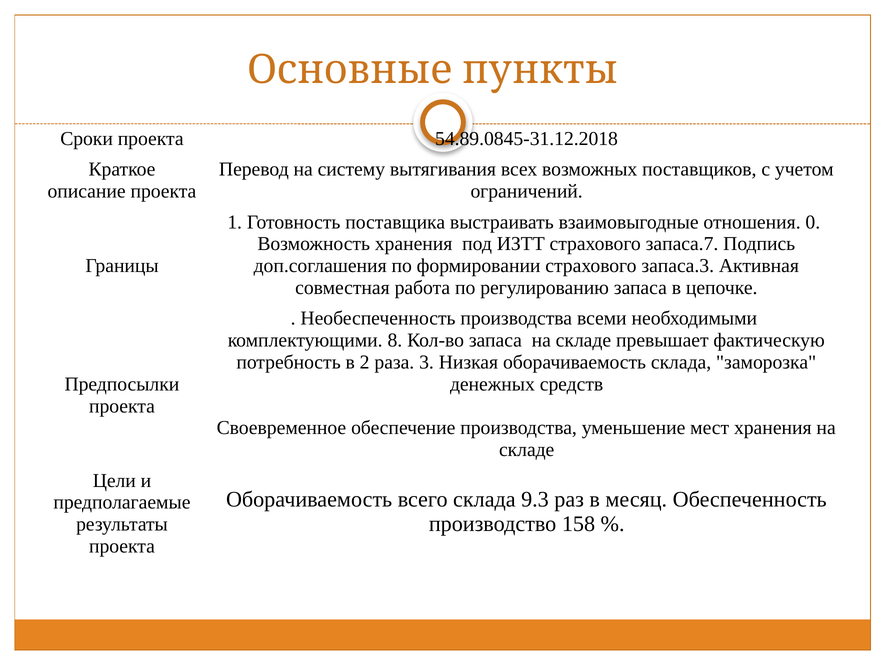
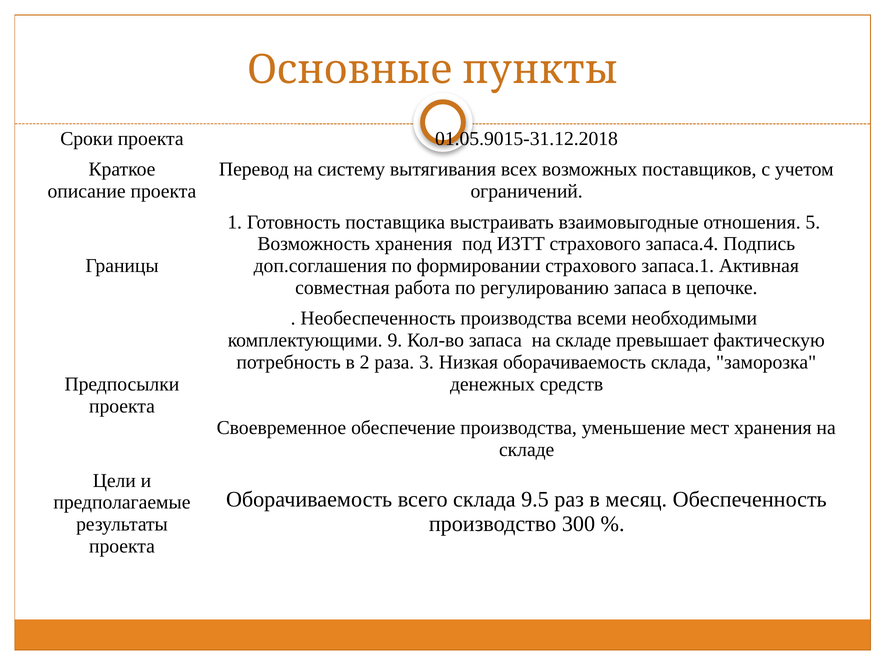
54.89.0845-31.12.2018: 54.89.0845-31.12.2018 -> 01.05.9015-31.12.2018
0: 0 -> 5
запаса.7: запаса.7 -> запаса.4
запаса.3: запаса.3 -> запаса.1
8: 8 -> 9
9.3: 9.3 -> 9.5
158: 158 -> 300
